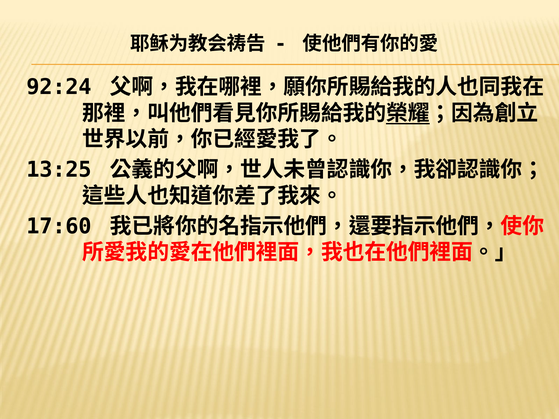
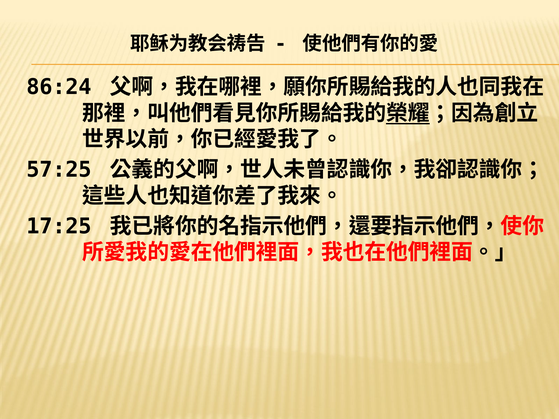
92:24: 92:24 -> 86:24
13:25: 13:25 -> 57:25
17:60: 17:60 -> 17:25
